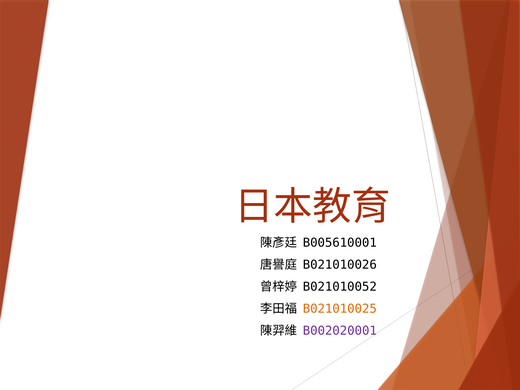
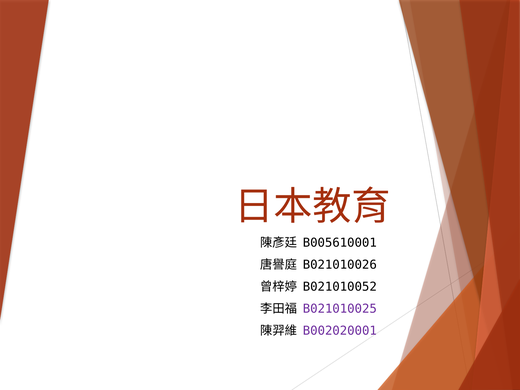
B021010025 colour: orange -> purple
